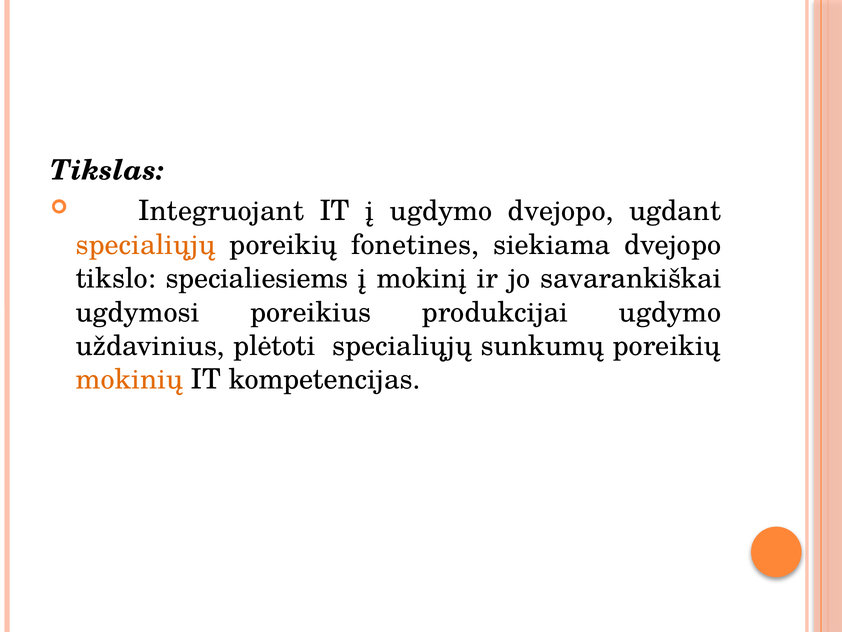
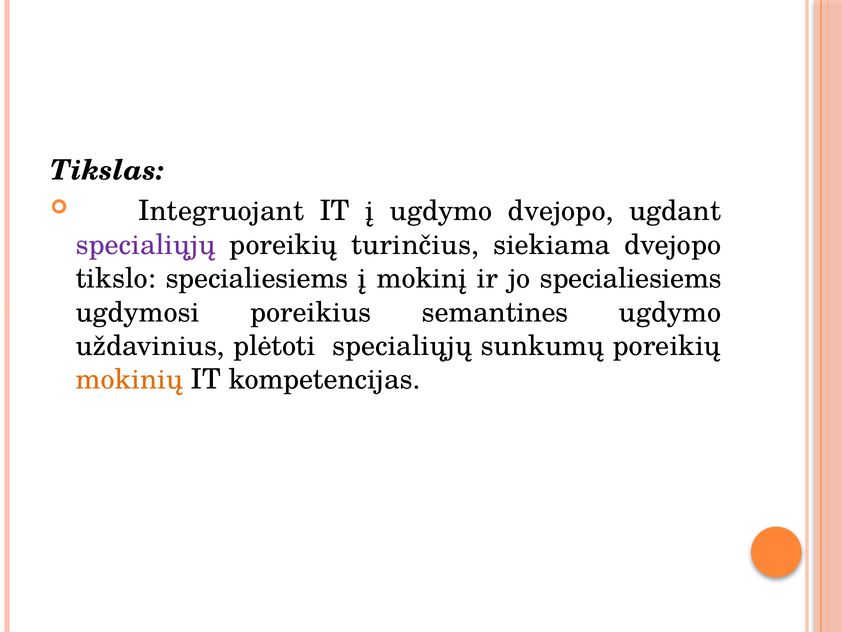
specialiųjų at (146, 245) colour: orange -> purple
fonetines: fonetines -> turinčius
jo savarankiškai: savarankiškai -> specialiesiems
produkcijai: produkcijai -> semantines
